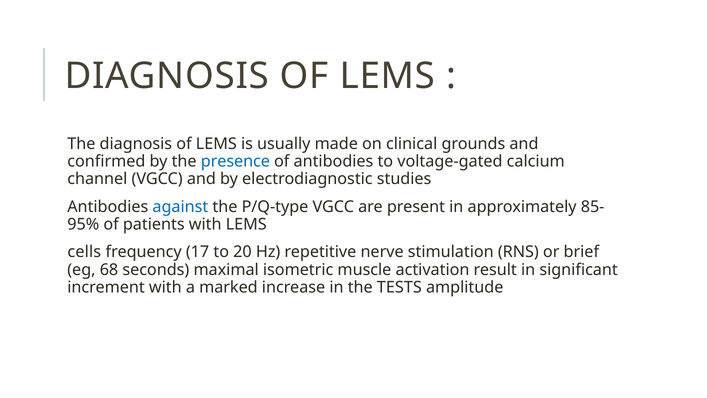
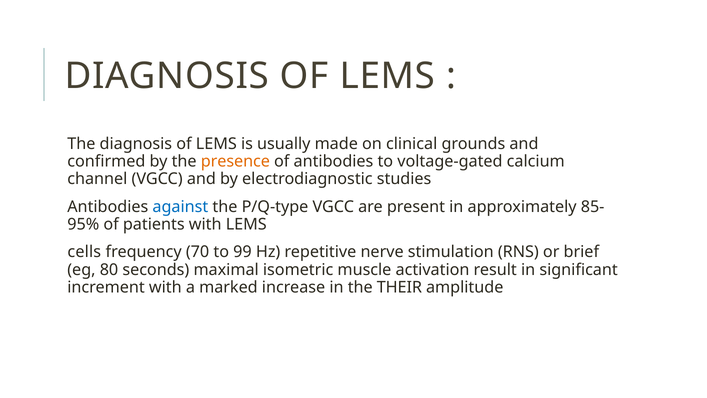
presence colour: blue -> orange
17: 17 -> 70
20: 20 -> 99
68: 68 -> 80
TESTS: TESTS -> THEIR
